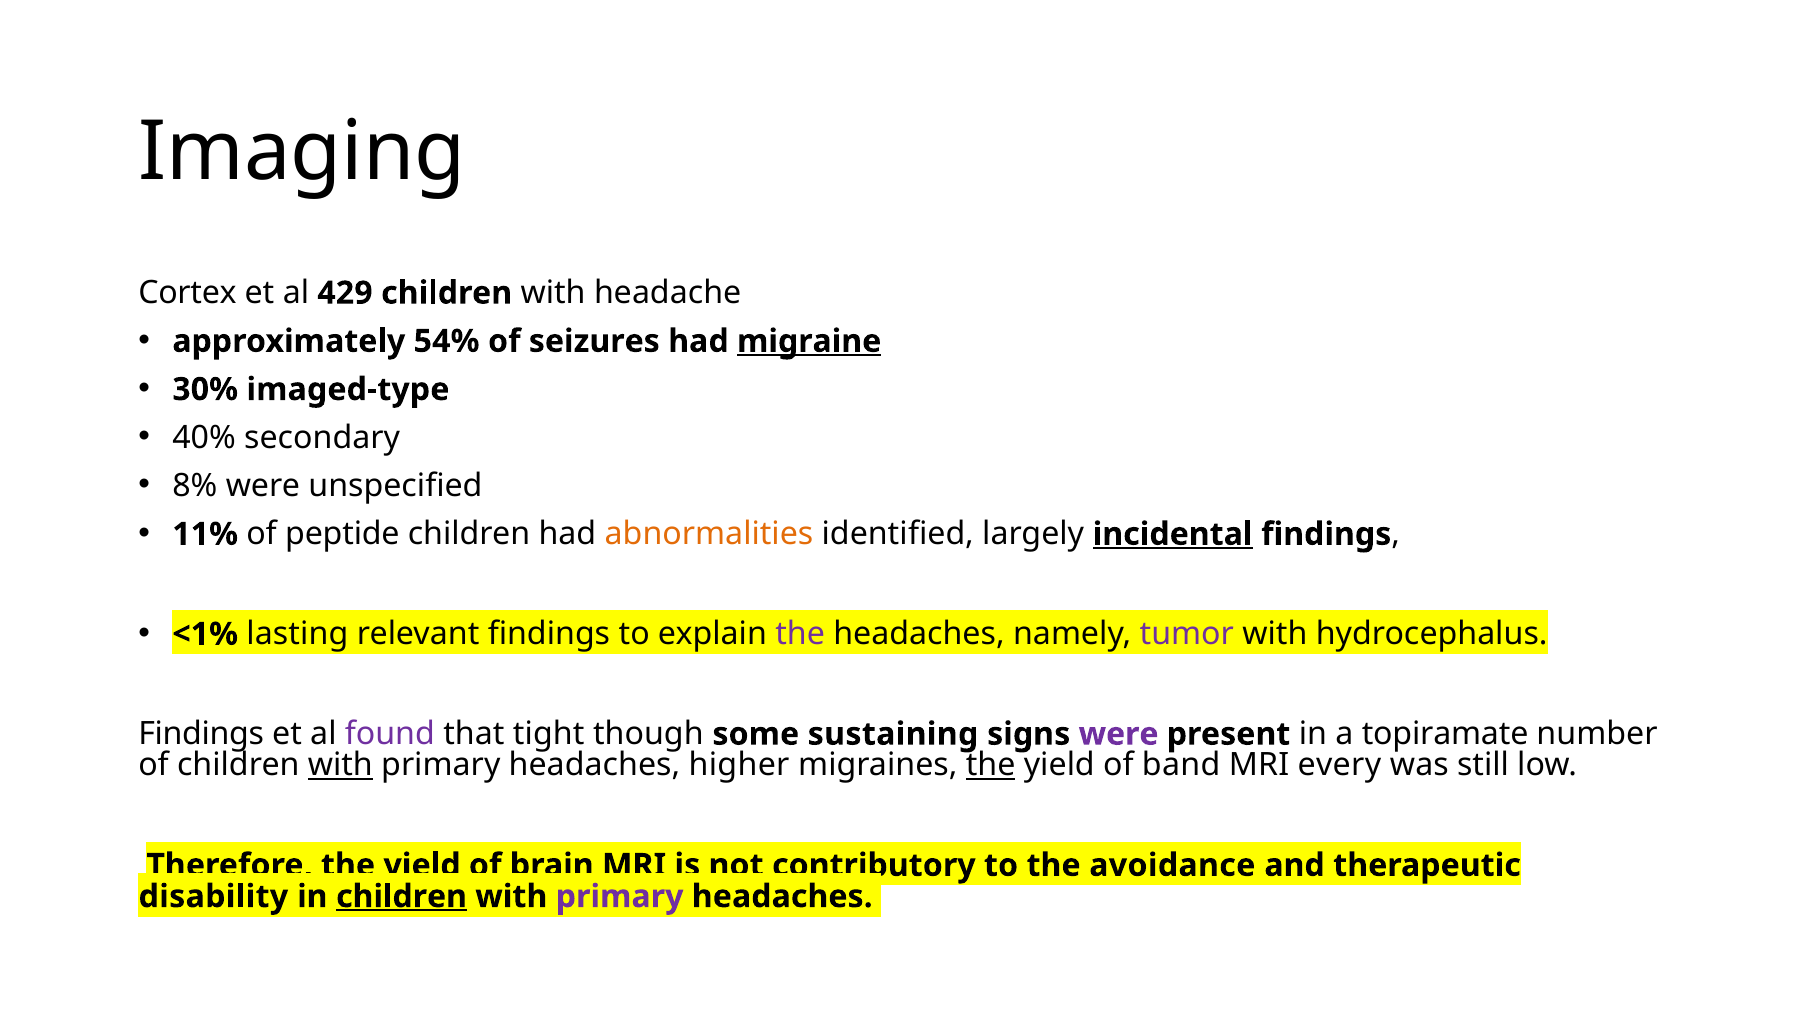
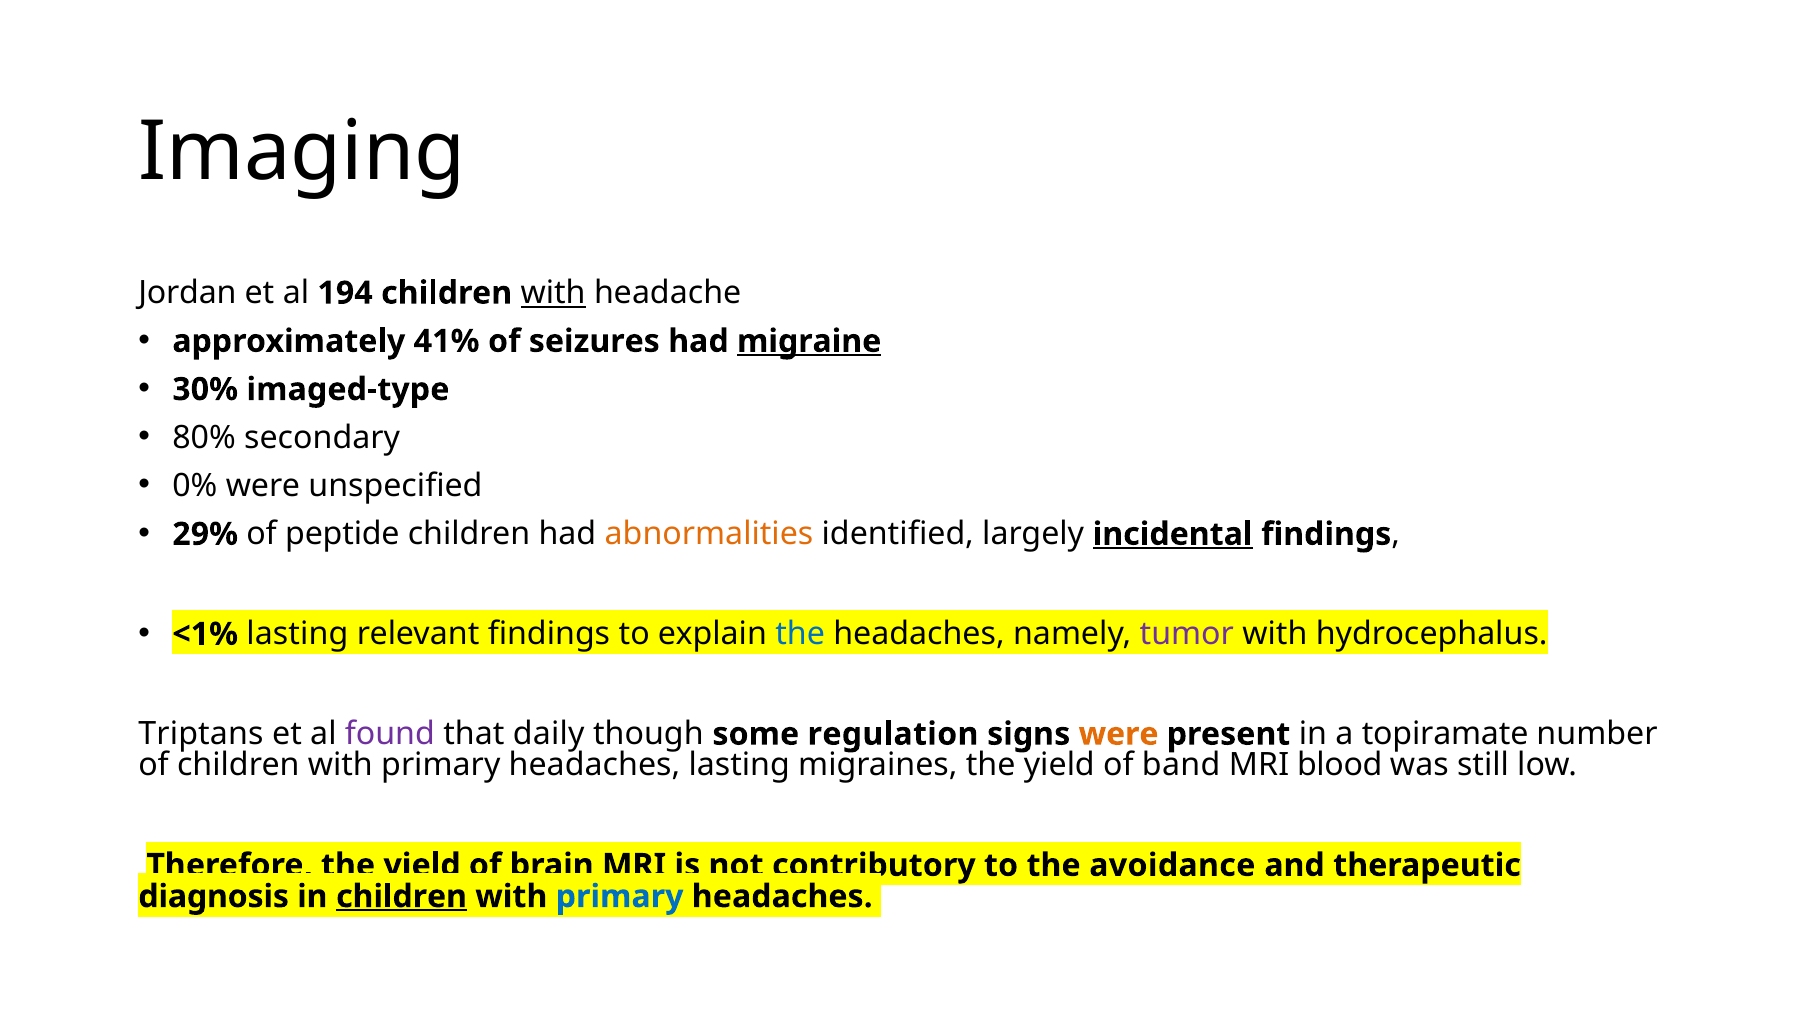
Cortex: Cortex -> Jordan
429: 429 -> 194
with at (553, 293) underline: none -> present
54%: 54% -> 41%
40%: 40% -> 80%
8%: 8% -> 0%
11%: 11% -> 29%
the at (800, 634) colour: purple -> blue
Findings at (201, 734): Findings -> Triptans
tight: tight -> daily
sustaining: sustaining -> regulation
were at (1119, 734) colour: purple -> orange
with at (340, 765) underline: present -> none
headaches higher: higher -> lasting
the at (991, 765) underline: present -> none
every: every -> blood
disability: disability -> diagnosis
primary at (620, 896) colour: purple -> blue
